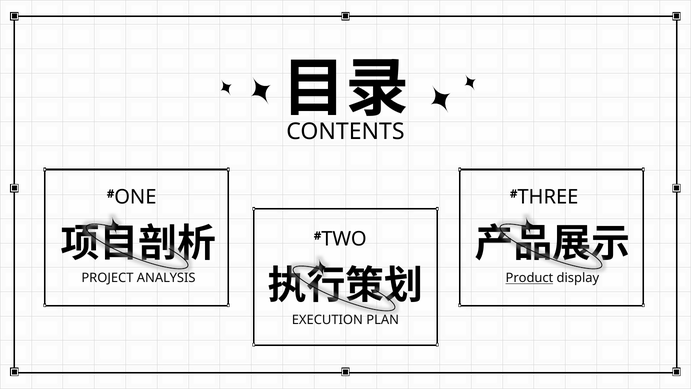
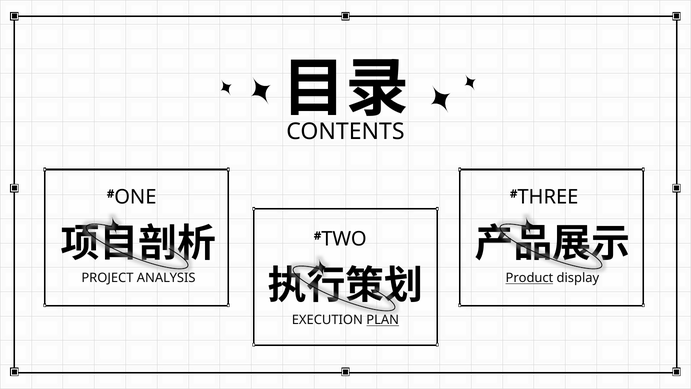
PLAN underline: none -> present
